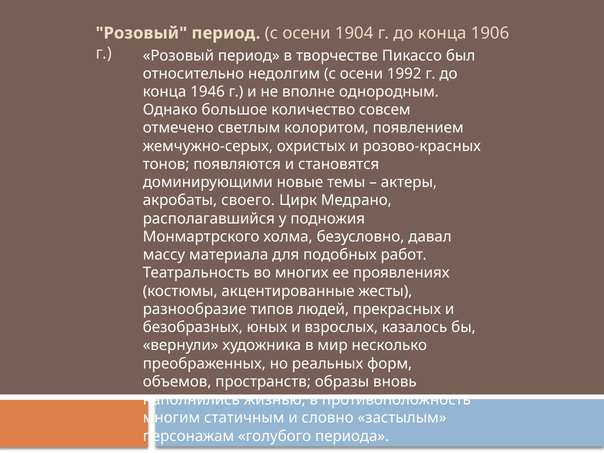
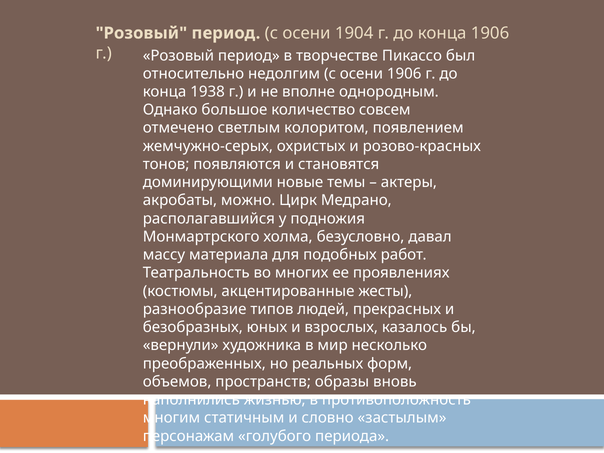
осени 1992: 1992 -> 1906
1946: 1946 -> 1938
своего: своего -> можно
